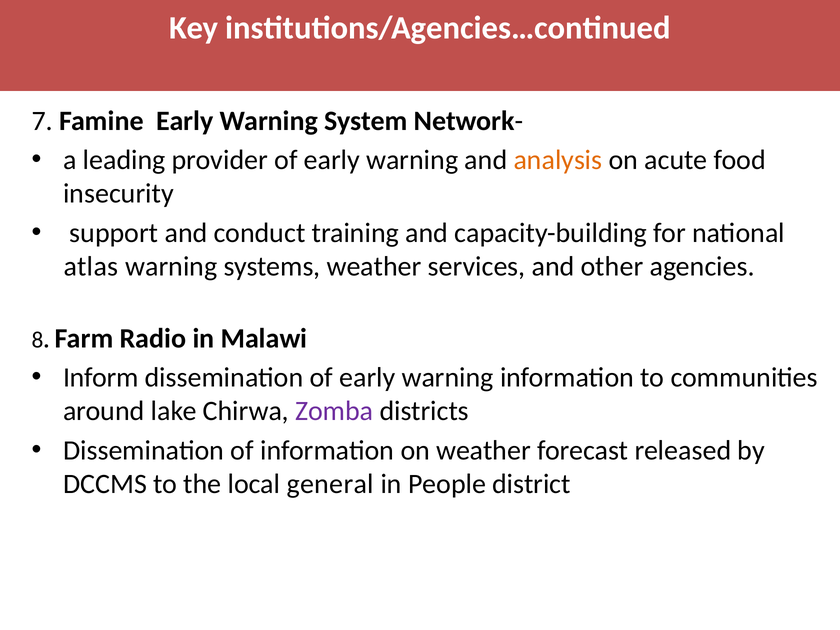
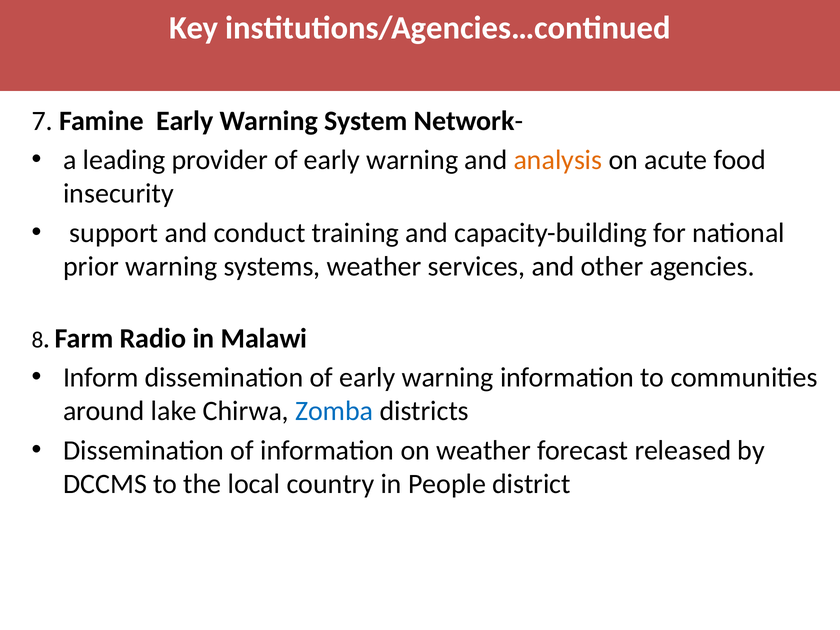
atlas: atlas -> prior
Zomba colour: purple -> blue
general: general -> country
